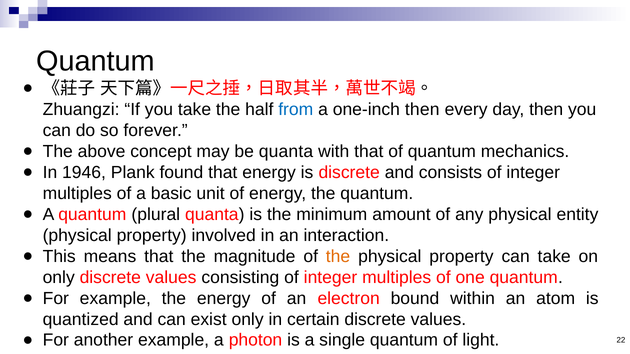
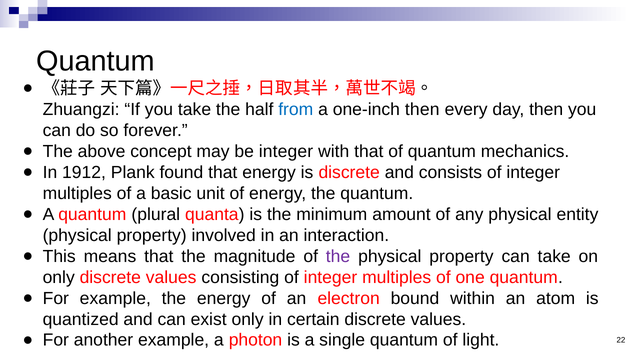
be quanta: quanta -> integer
1946: 1946 -> 1912
the at (338, 257) colour: orange -> purple
